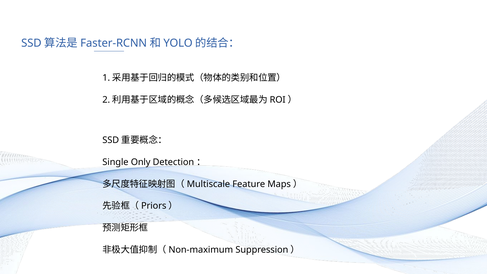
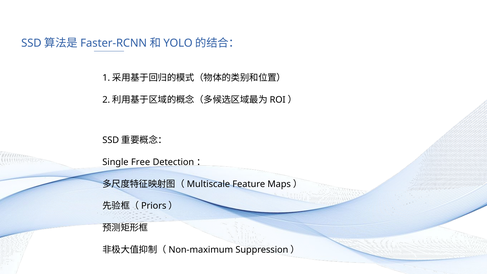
Only: Only -> Free
